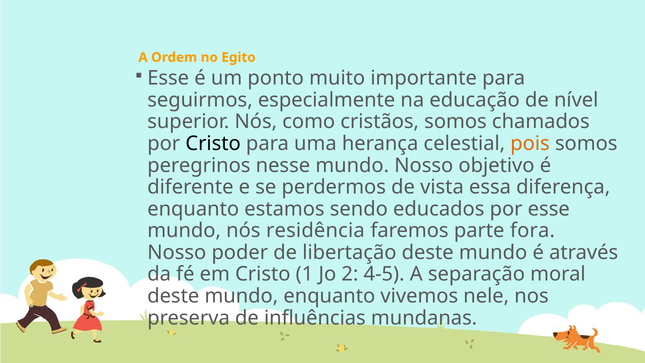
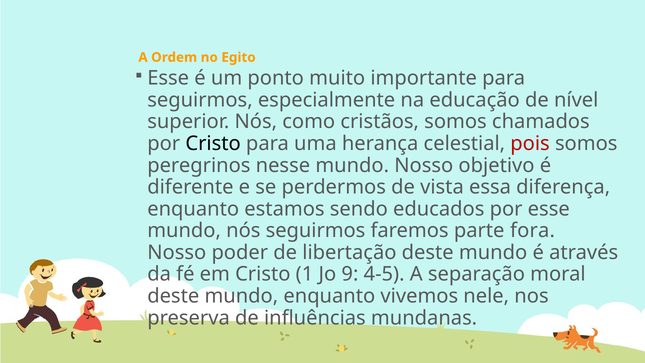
pois colour: orange -> red
nós residência: residência -> seguirmos
2: 2 -> 9
